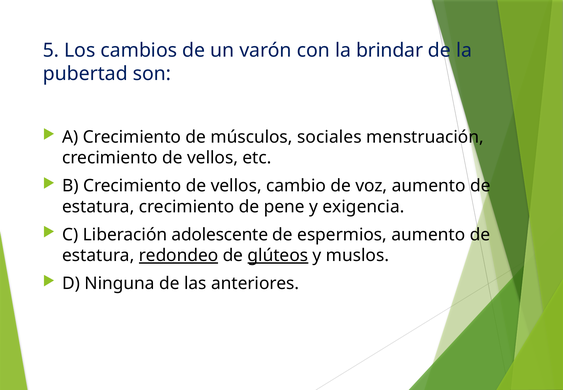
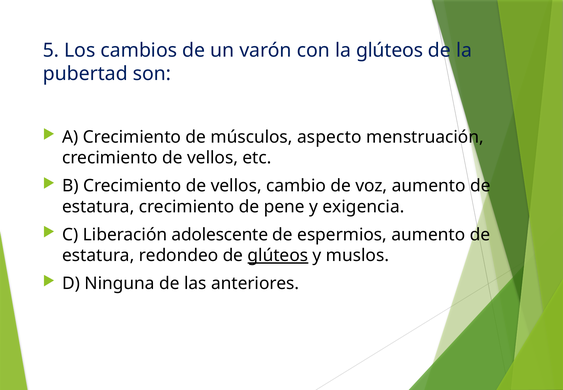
la brindar: brindar -> glúteos
sociales: sociales -> aspecto
redondeo underline: present -> none
